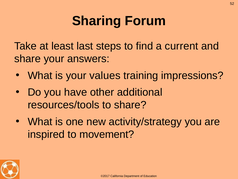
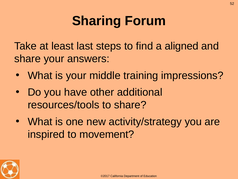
current: current -> aligned
values: values -> middle
